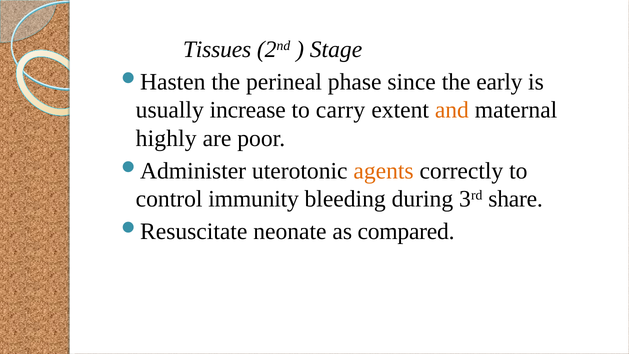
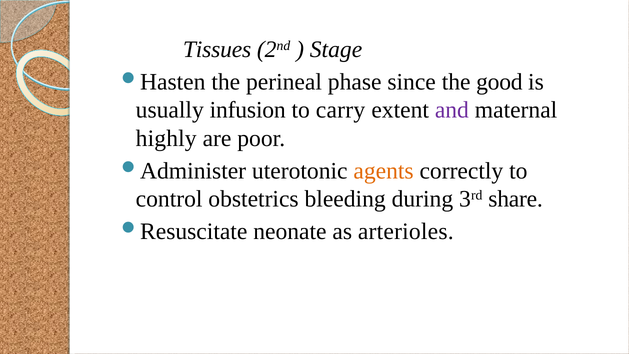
early: early -> good
increase: increase -> infusion
and colour: orange -> purple
immunity: immunity -> obstetrics
compared: compared -> arterioles
